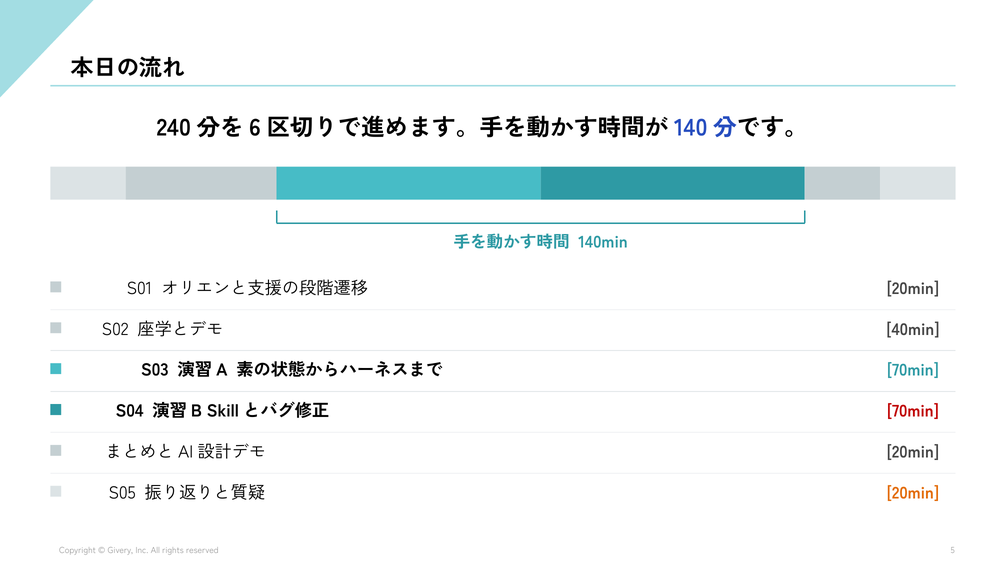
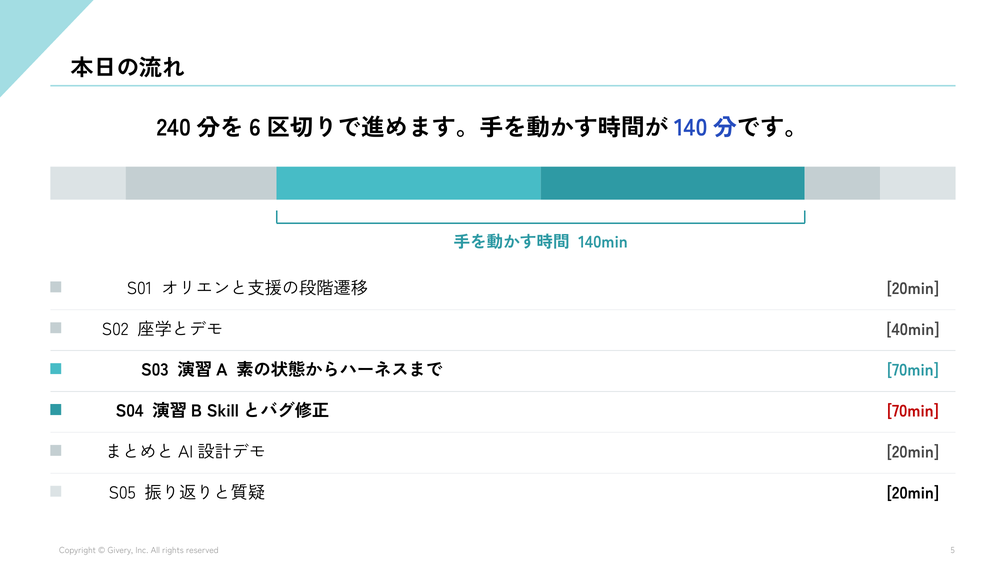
20min at (913, 493) colour: orange -> black
